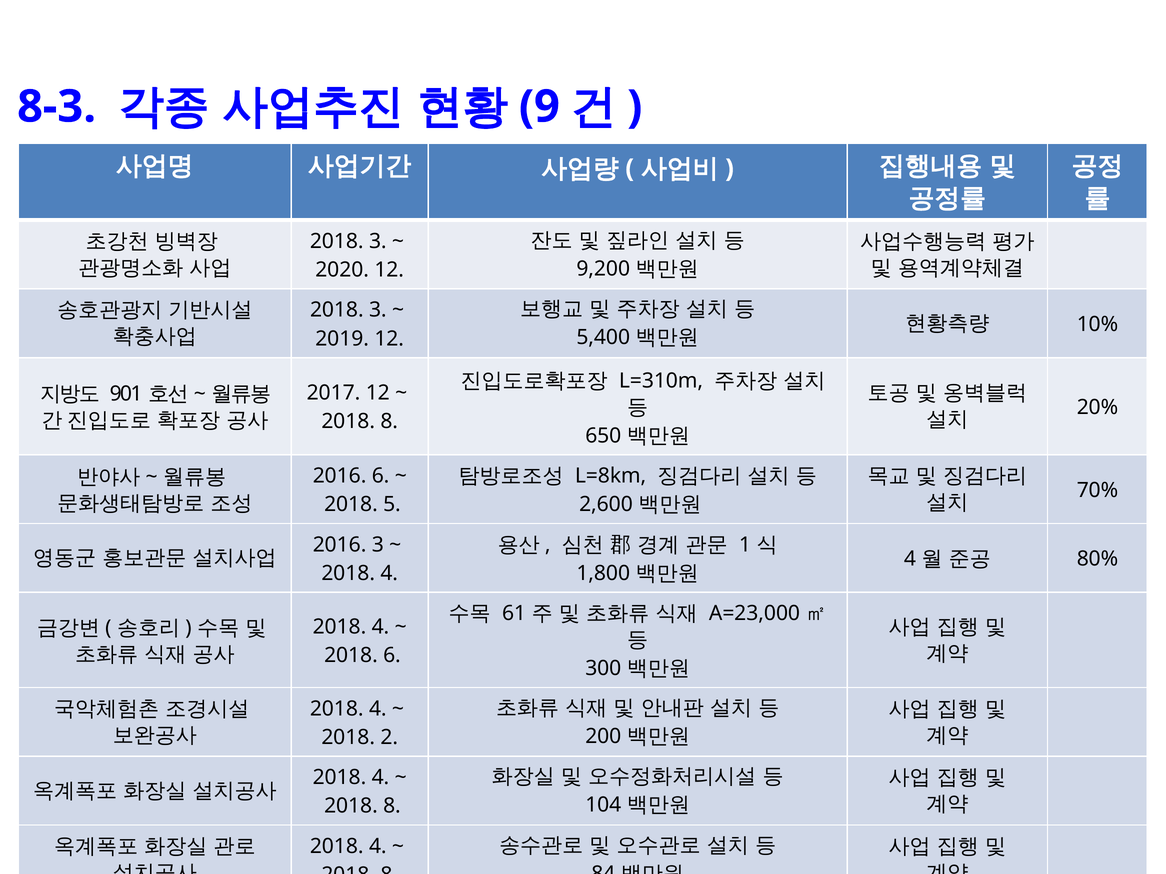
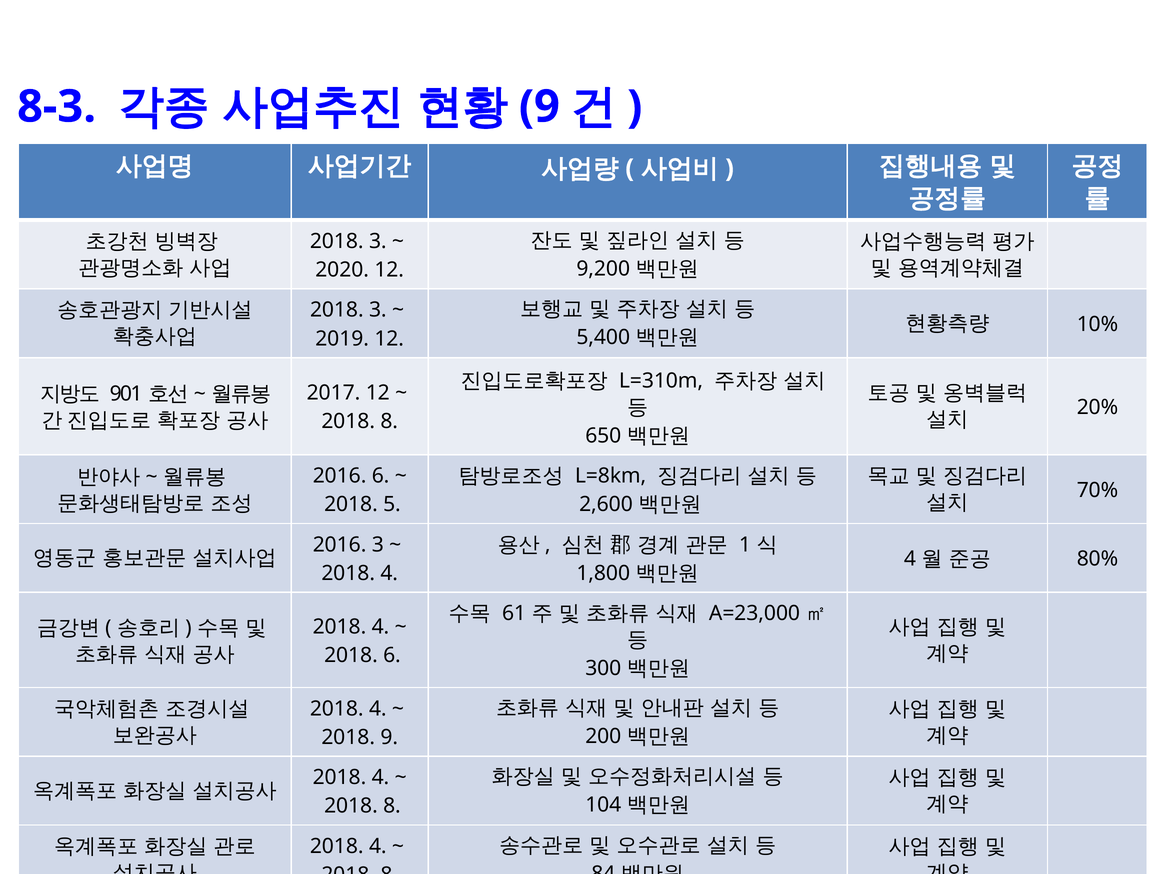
2018 2: 2 -> 9
